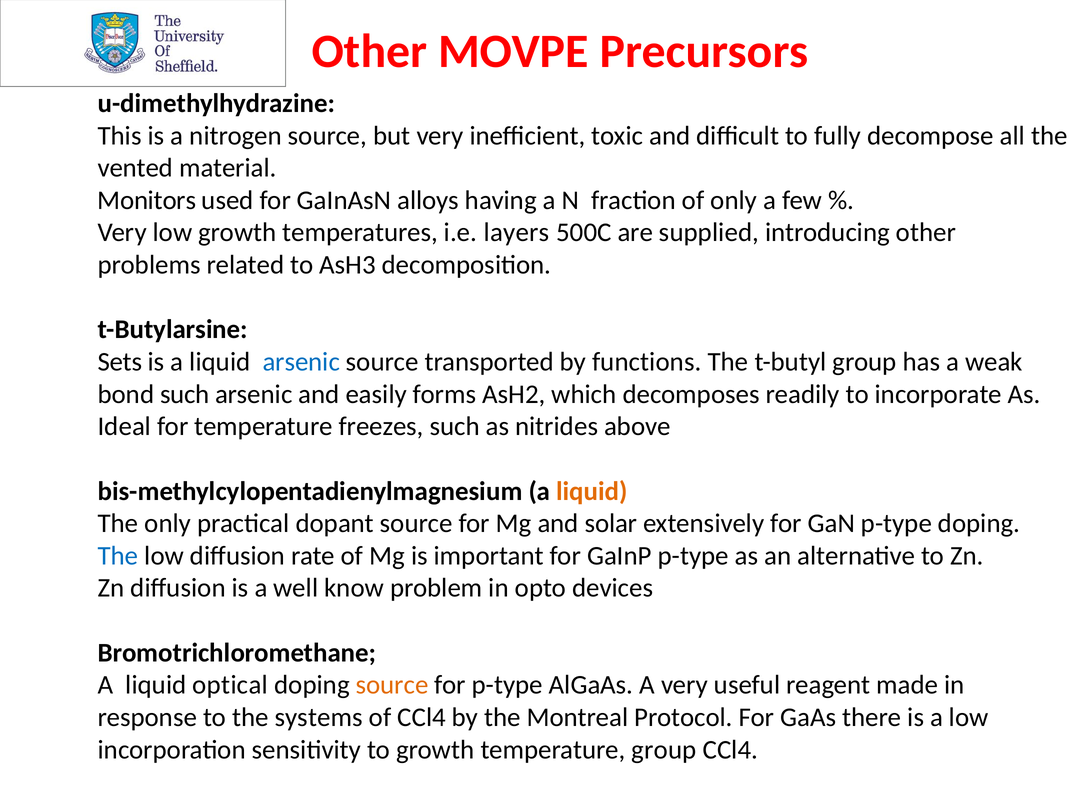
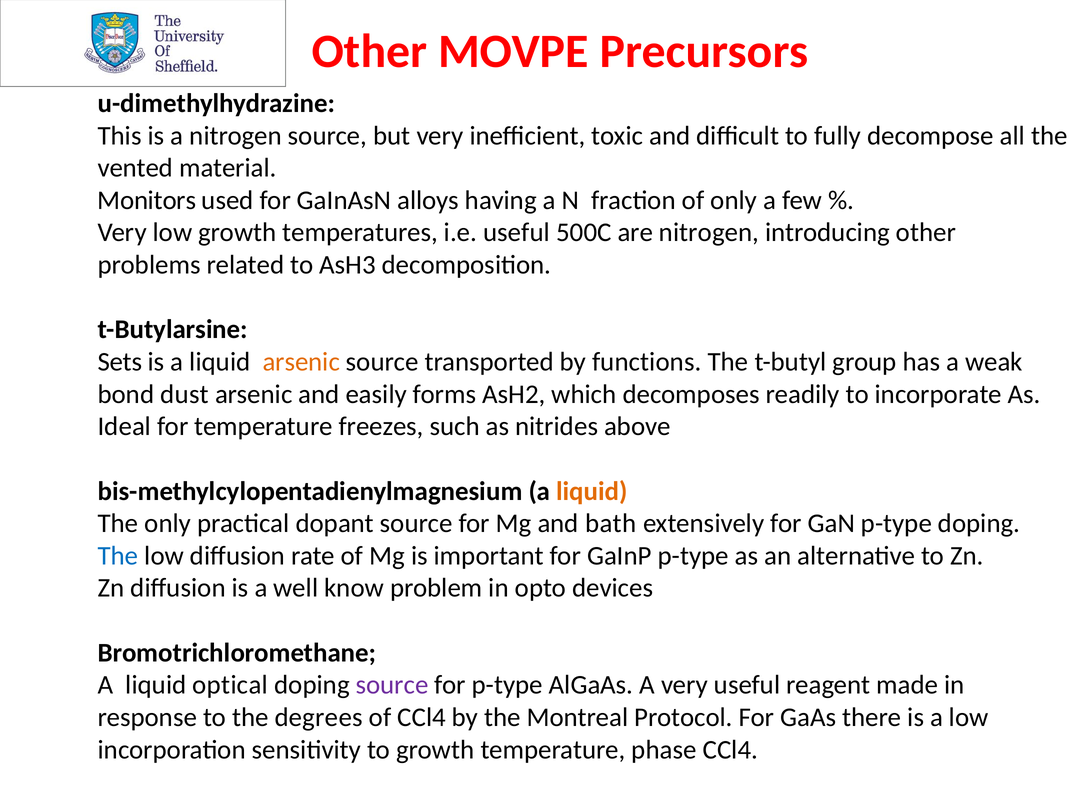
i.e layers: layers -> useful
are supplied: supplied -> nitrogen
arsenic at (301, 362) colour: blue -> orange
bond such: such -> dust
solar: solar -> bath
source at (392, 685) colour: orange -> purple
systems: systems -> degrees
temperature group: group -> phase
